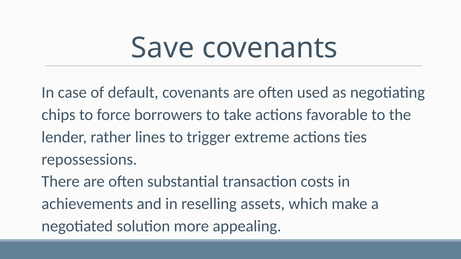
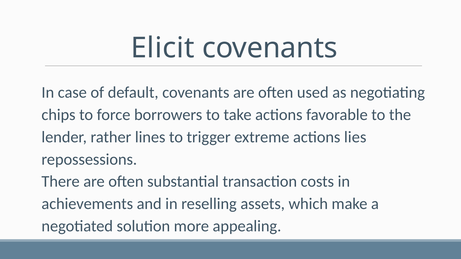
Save: Save -> Elicit
ties: ties -> lies
